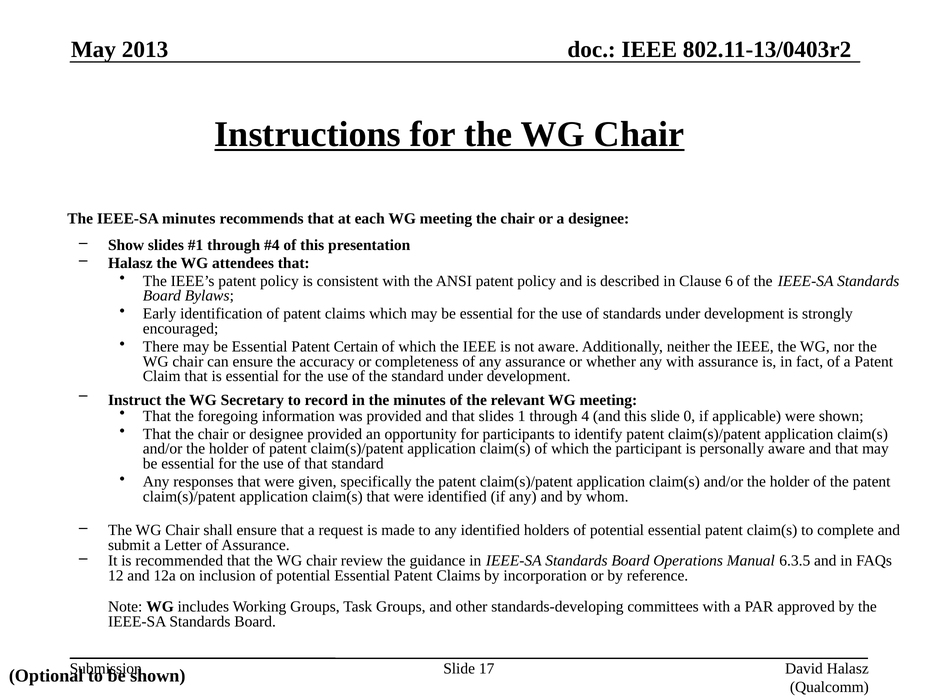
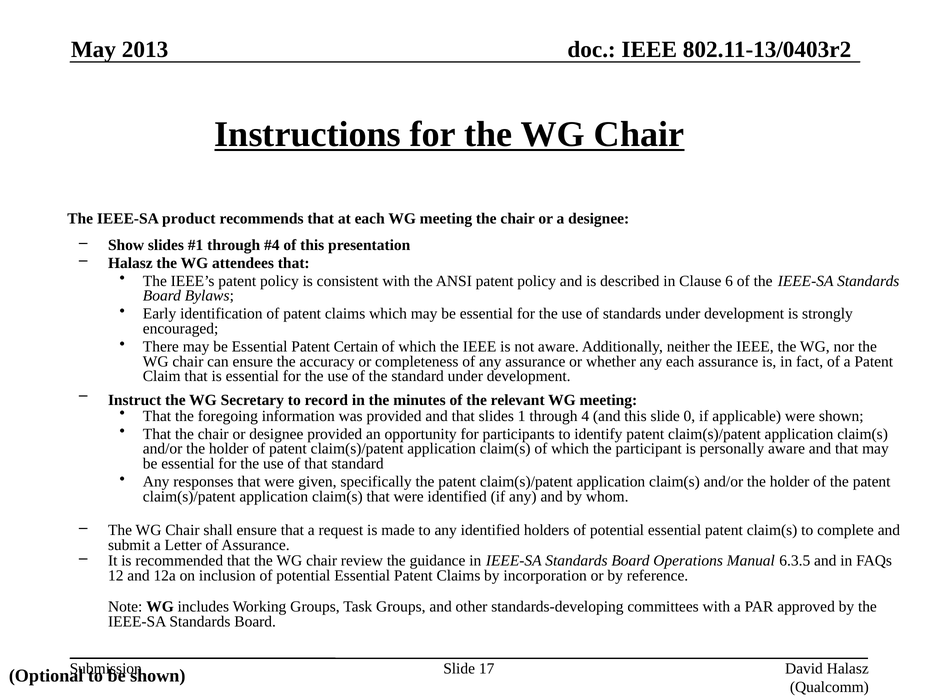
IEEE-SA minutes: minutes -> product
any with: with -> each
